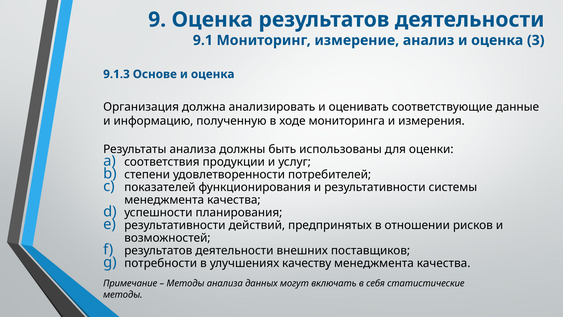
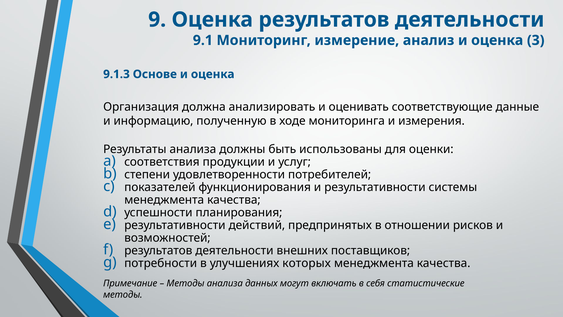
качеству: качеству -> которых
